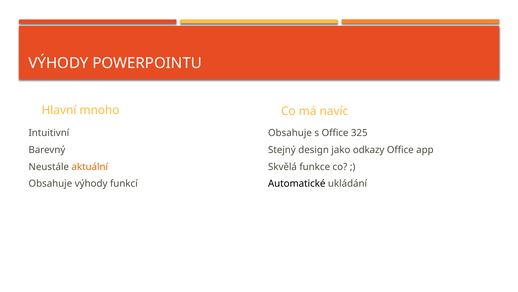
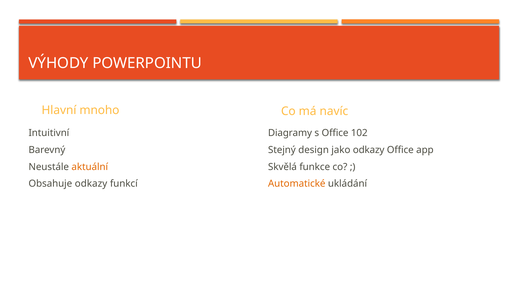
Obsahuje at (290, 133): Obsahuje -> Diagramy
325: 325 -> 102
Obsahuje výhody: výhody -> odkazy
Automatické colour: black -> orange
